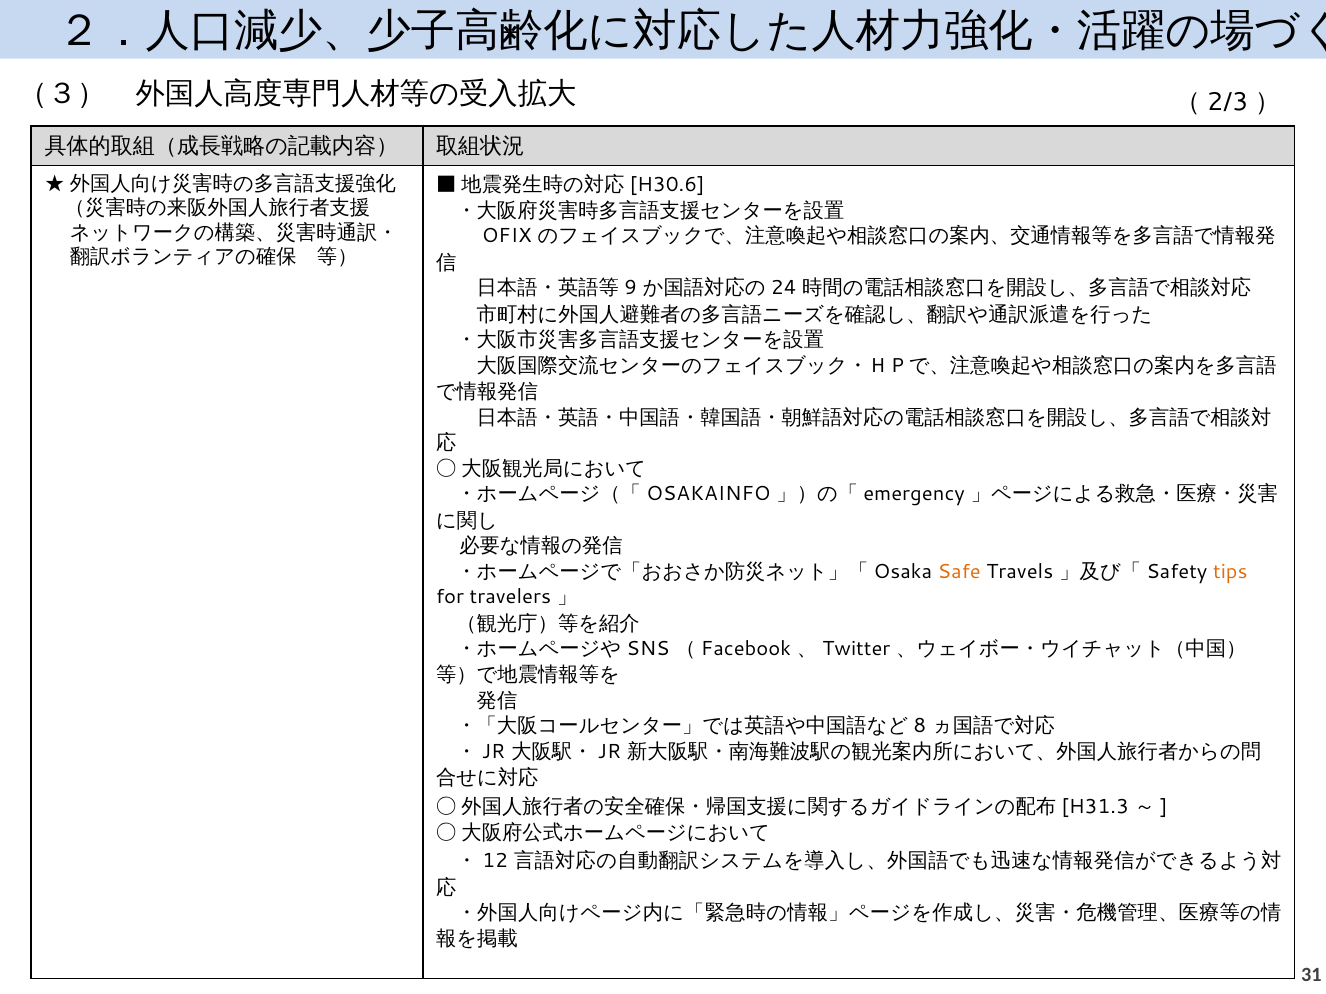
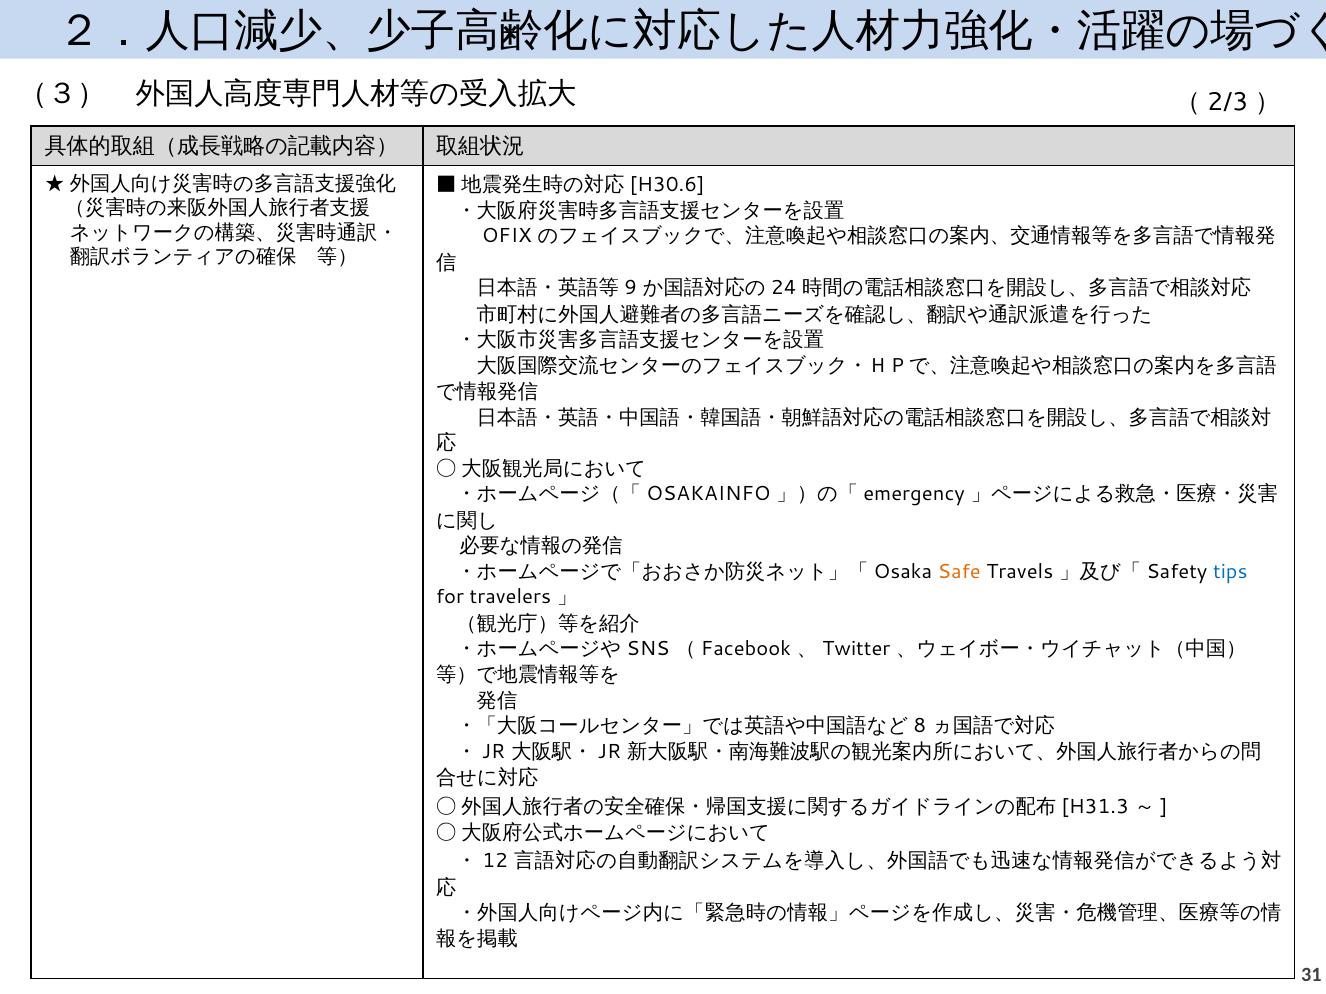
tips colour: orange -> blue
